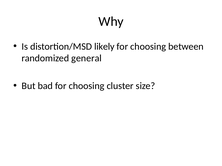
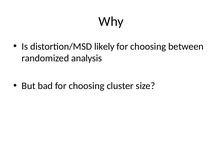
general: general -> analysis
